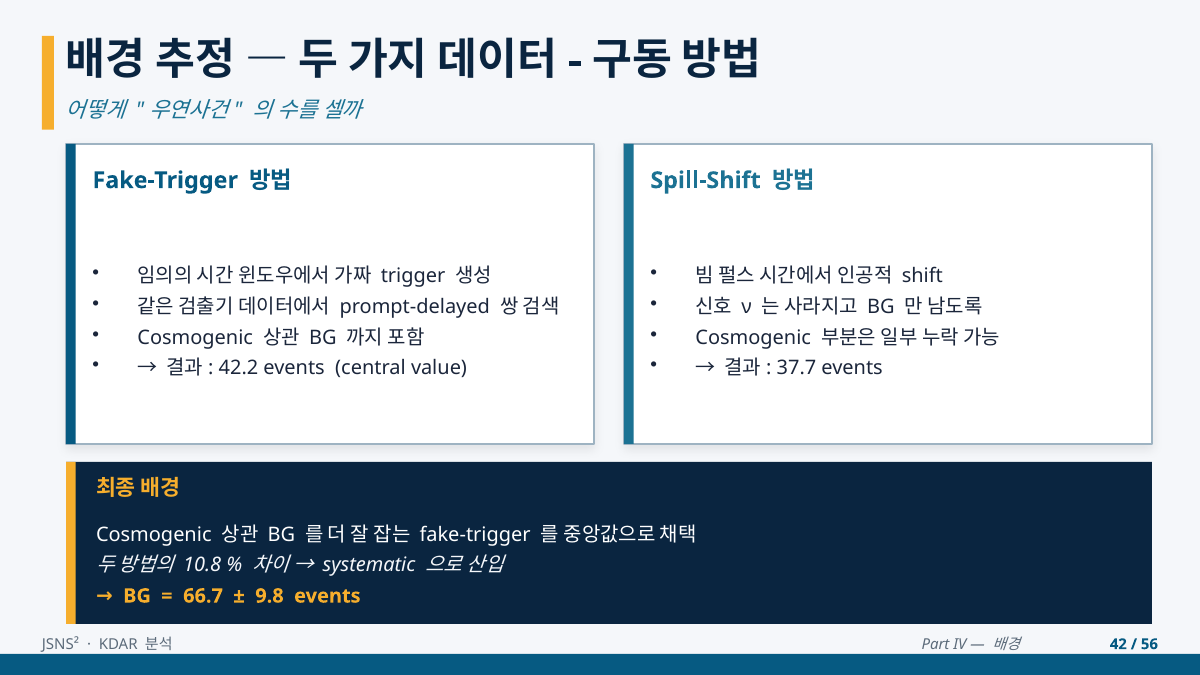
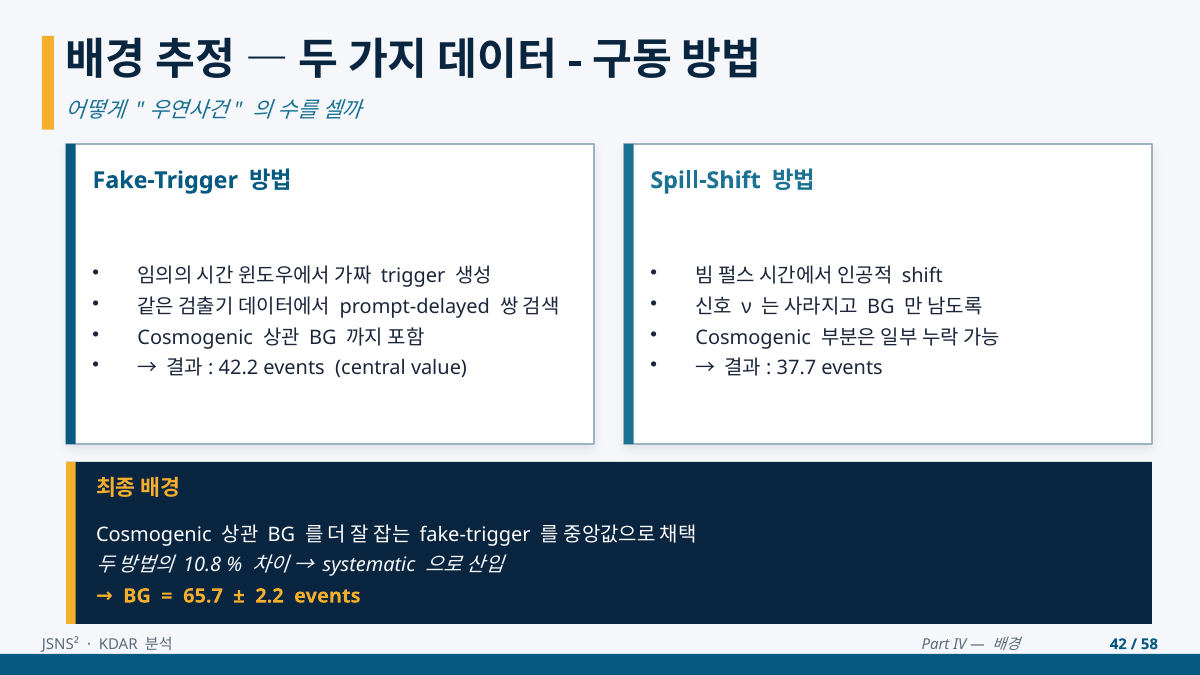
66.7: 66.7 -> 65.7
9.8: 9.8 -> 2.2
56: 56 -> 58
